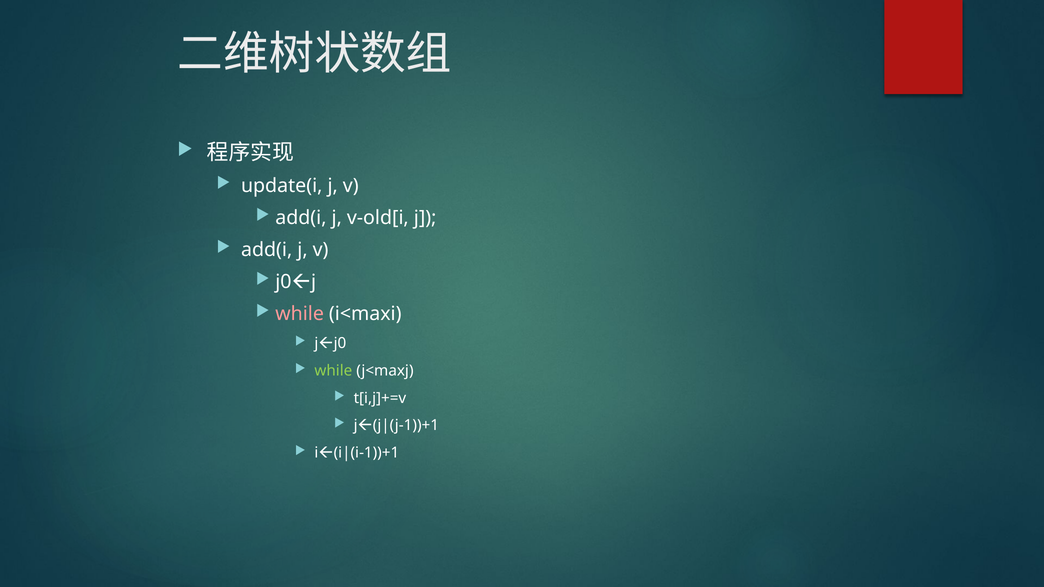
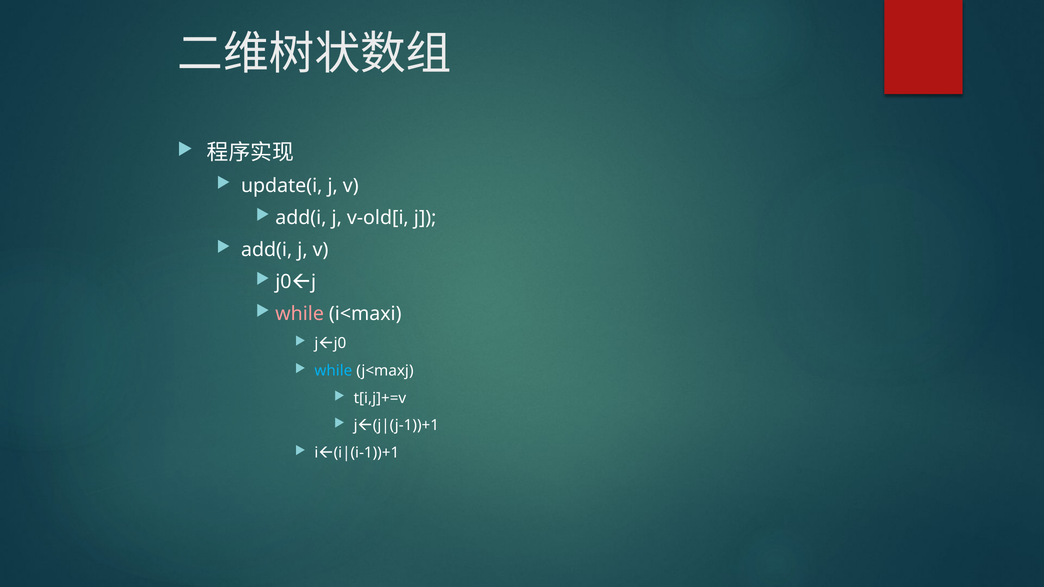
while at (333, 371) colour: light green -> light blue
